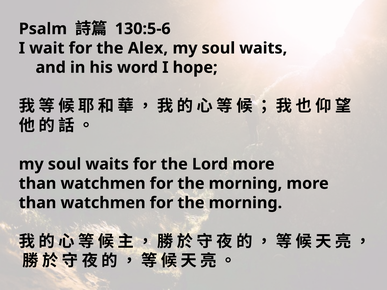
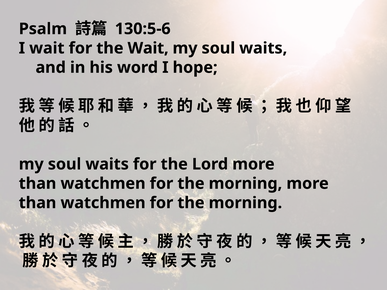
the Alex: Alex -> Wait
